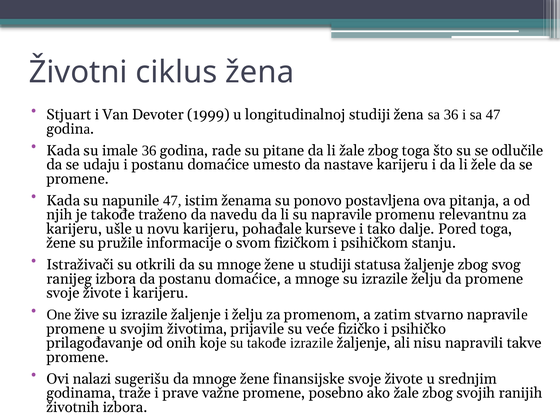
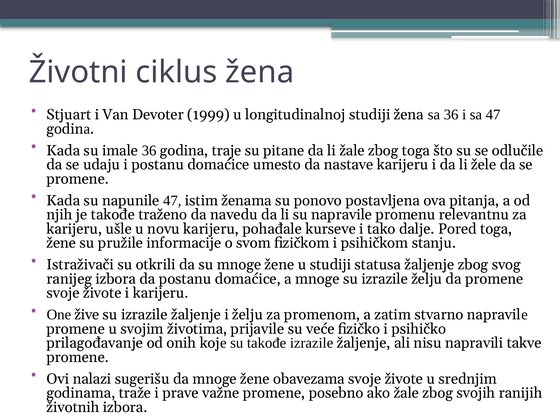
rade: rade -> traje
finansijske: finansijske -> obavezama
